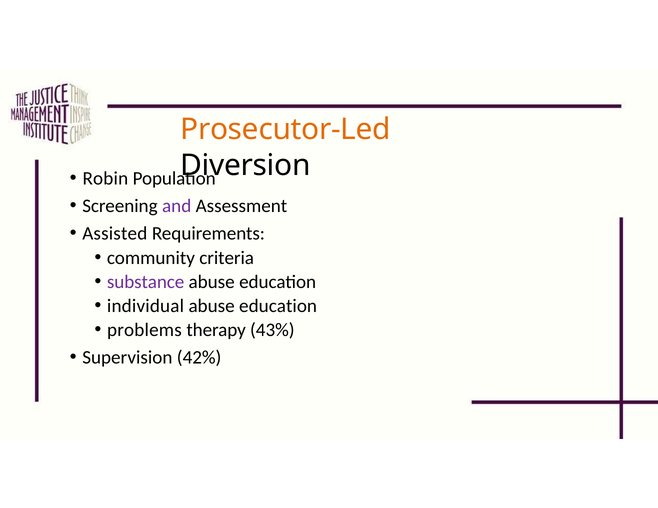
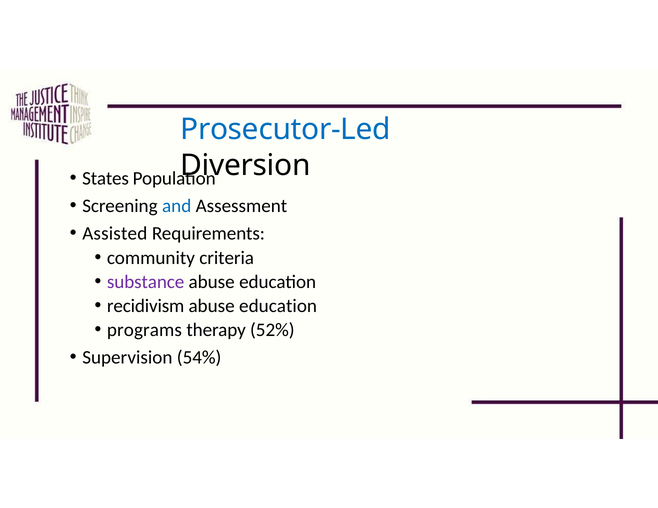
Prosecutor‐Led colour: orange -> blue
Robin: Robin -> States
and colour: purple -> blue
individual: individual -> recidivism
problems: problems -> programs
43%: 43% -> 52%
42%: 42% -> 54%
